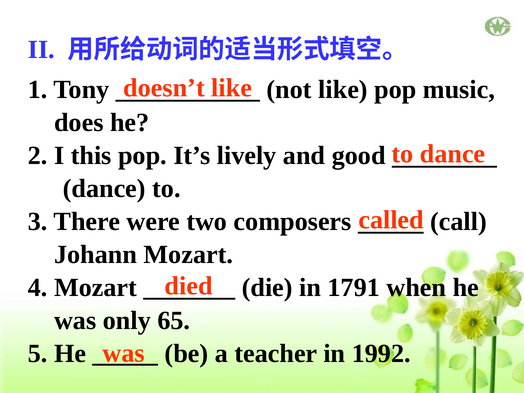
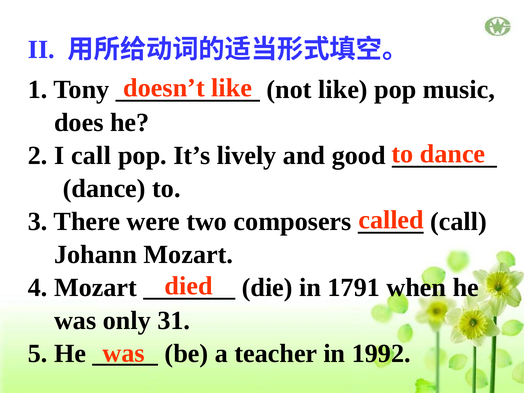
I this: this -> call
65: 65 -> 31
